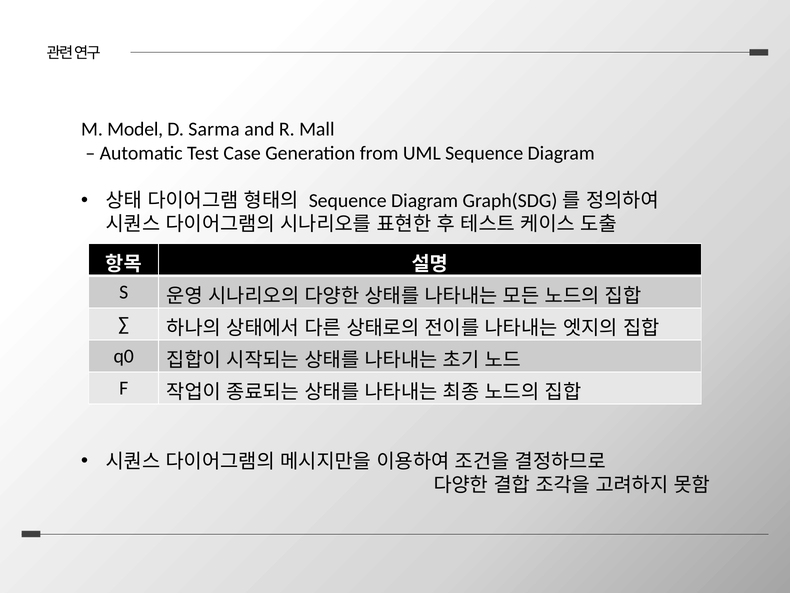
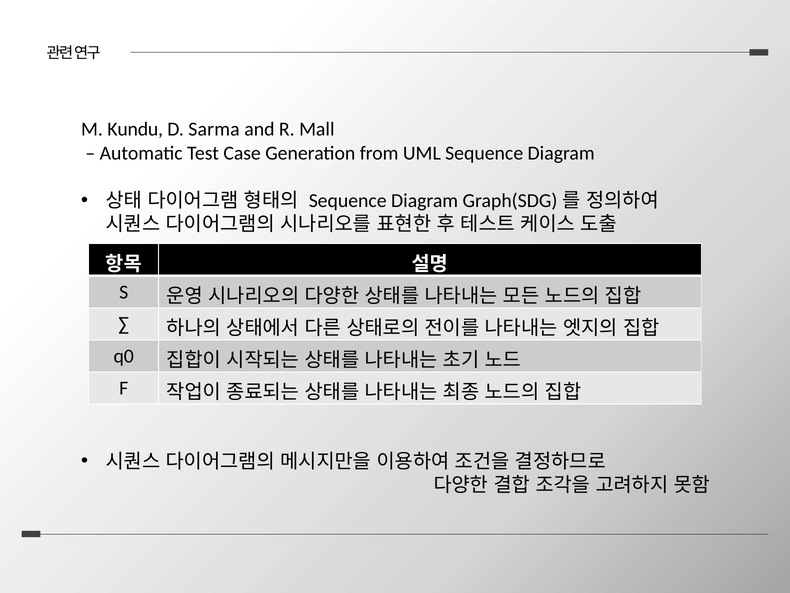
Model: Model -> Kundu
